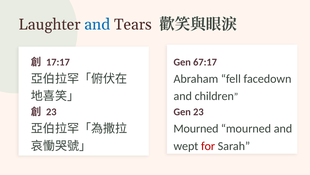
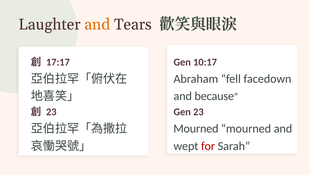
and at (97, 24) colour: blue -> orange
67:17: 67:17 -> 10:17
children: children -> because
